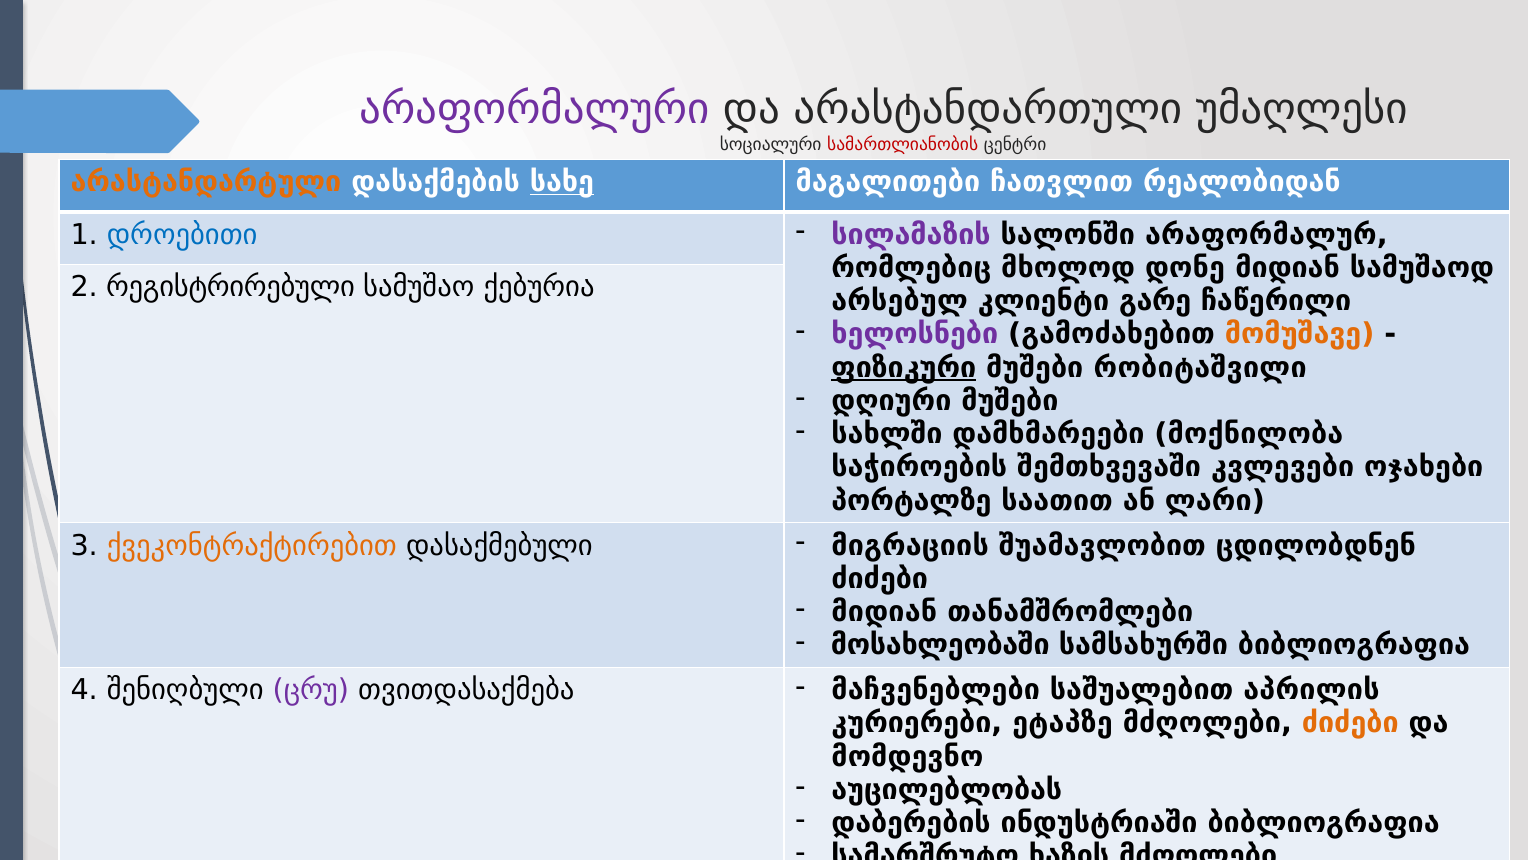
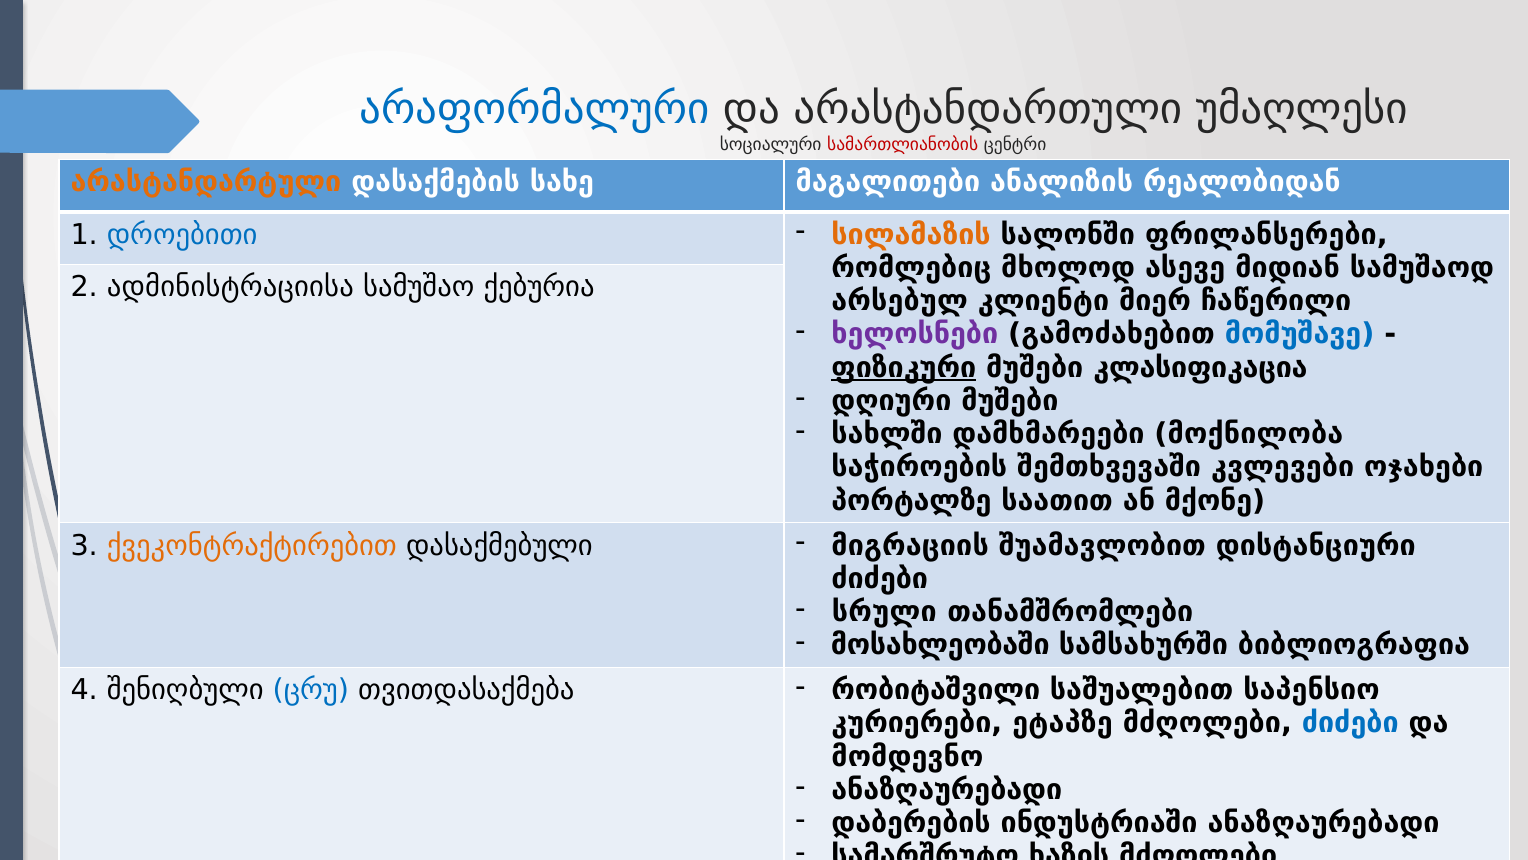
არაფორმალური colour: purple -> blue
სახე underline: present -> none
ჩათვლით: ჩათვლით -> ანალიზის
სილამაზის colour: purple -> orange
არაფორმალურ: არაფორმალურ -> ფრილანსერები
დონე: დონე -> ასევე
რეგისტრირებული: რეგისტრირებული -> ადმინისტრაციისა
გარე: გარე -> მიერ
მომუშავე colour: orange -> blue
რობიტაშვილი: რობიტაშვილი -> კლასიფიკაცია
ლარი: ლარი -> მქონე
ცდილობდნენ: ცდილობდნენ -> დისტანციური
მიდიან at (884, 612): მიდიან -> სრული
ცრუ colour: purple -> blue
მაჩვენებლები: მაჩვენებლები -> რობიტაშვილი
აპრილის: აპრილის -> საპენსიო
ძიძები at (1350, 723) colour: orange -> blue
აუცილებლობას at (947, 789): აუცილებლობას -> ანაზღაურებადი
ინდუსტრიაში ბიბლიოგრაფია: ბიბლიოგრაფია -> ანაზღაურებადი
